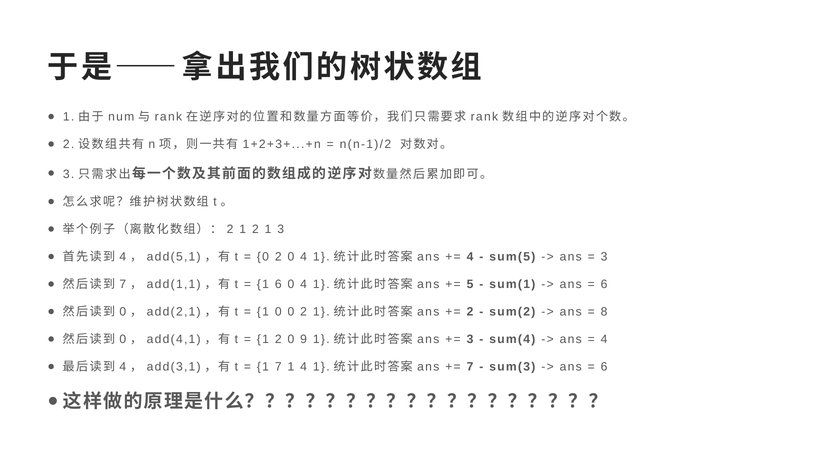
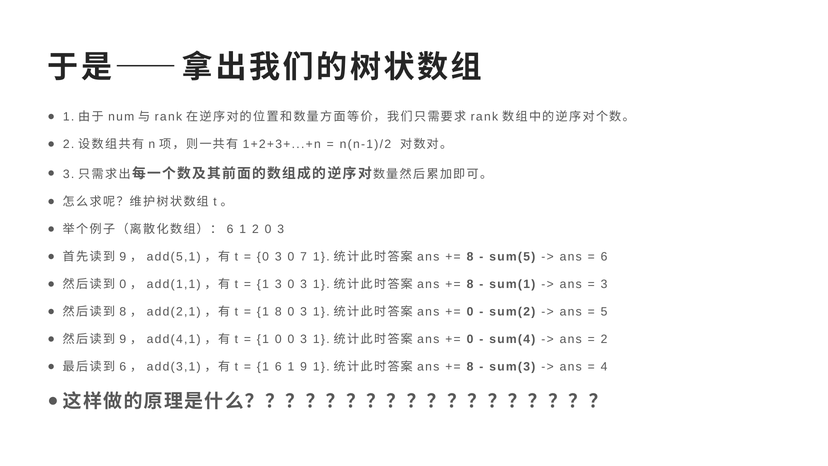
2 at (230, 229): 2 -> 6
1 2 1: 1 -> 0
4 at (123, 257): 4 -> 9
2 at (278, 257): 2 -> 3
4 at (304, 257): 4 -> 7
4 at (470, 257): 4 -> 8
3 at (604, 257): 3 -> 6
7 at (123, 284): 7 -> 0
1 6: 6 -> 3
4 at (304, 284): 4 -> 3
5 at (470, 284): 5 -> 8
6 at (604, 284): 6 -> 3
0 at (123, 312): 0 -> 8
1 0: 0 -> 8
2 at (304, 312): 2 -> 3
2 at (470, 312): 2 -> 0
8: 8 -> 5
0 at (123, 339): 0 -> 9
2 at (278, 339): 2 -> 0
9 at (304, 339): 9 -> 3
3 at (470, 339): 3 -> 0
4 at (604, 339): 4 -> 2
4 at (123, 367): 4 -> 6
1 7: 7 -> 6
1 4: 4 -> 9
7 at (470, 367): 7 -> 8
6 at (604, 367): 6 -> 4
